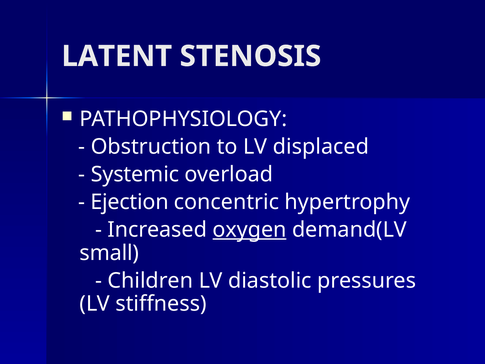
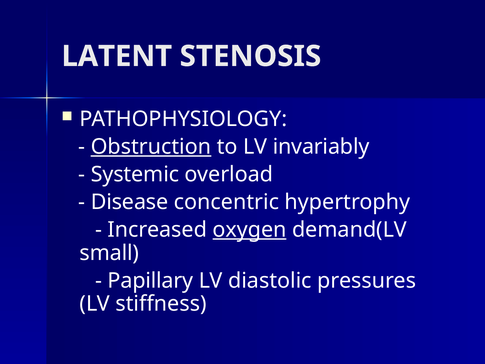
Obstruction underline: none -> present
displaced: displaced -> invariably
Ejection: Ejection -> Disease
Children: Children -> Papillary
